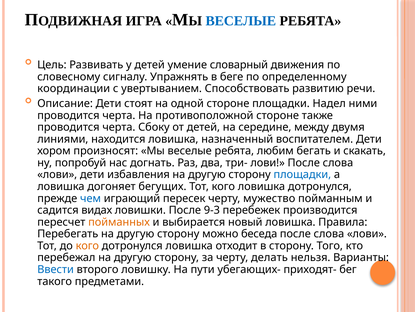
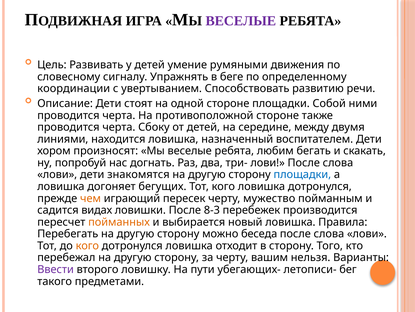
ВЕСЕЛЫЕ at (241, 21) colour: blue -> purple
словарный: словарный -> румяными
Надел: Надел -> Собой
избавления: избавления -> знакомятся
чем colour: blue -> orange
9-3: 9-3 -> 8-3
делать: делать -> вашим
Ввести colour: blue -> purple
приходят-: приходят- -> летописи-
